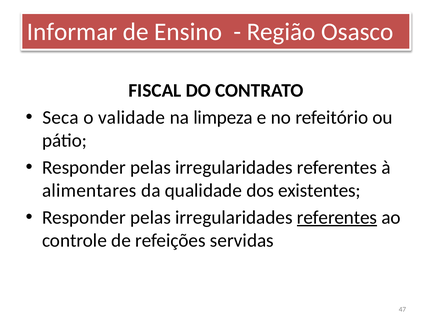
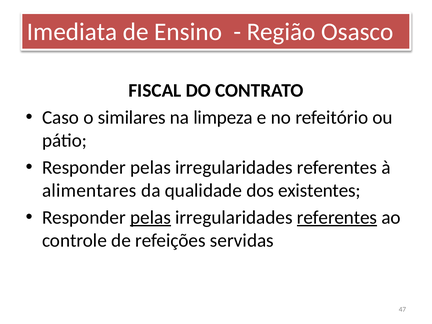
Informar: Informar -> Imediata
Seca: Seca -> Caso
validade: validade -> similares
pelas at (151, 217) underline: none -> present
